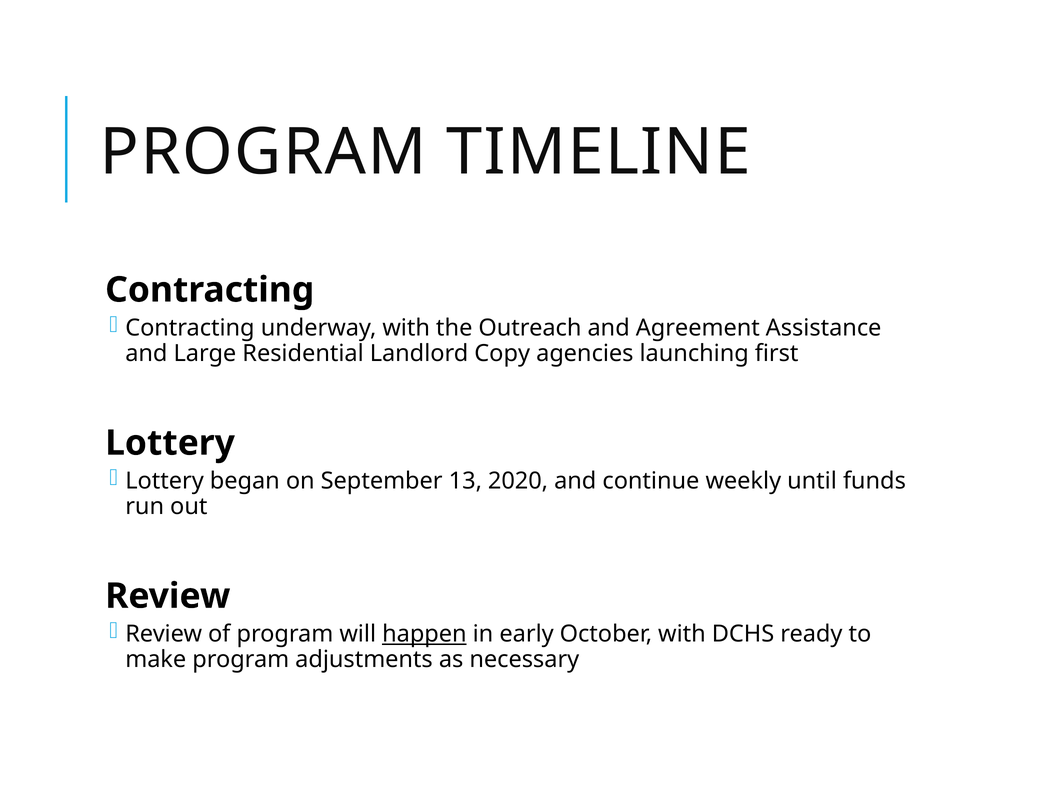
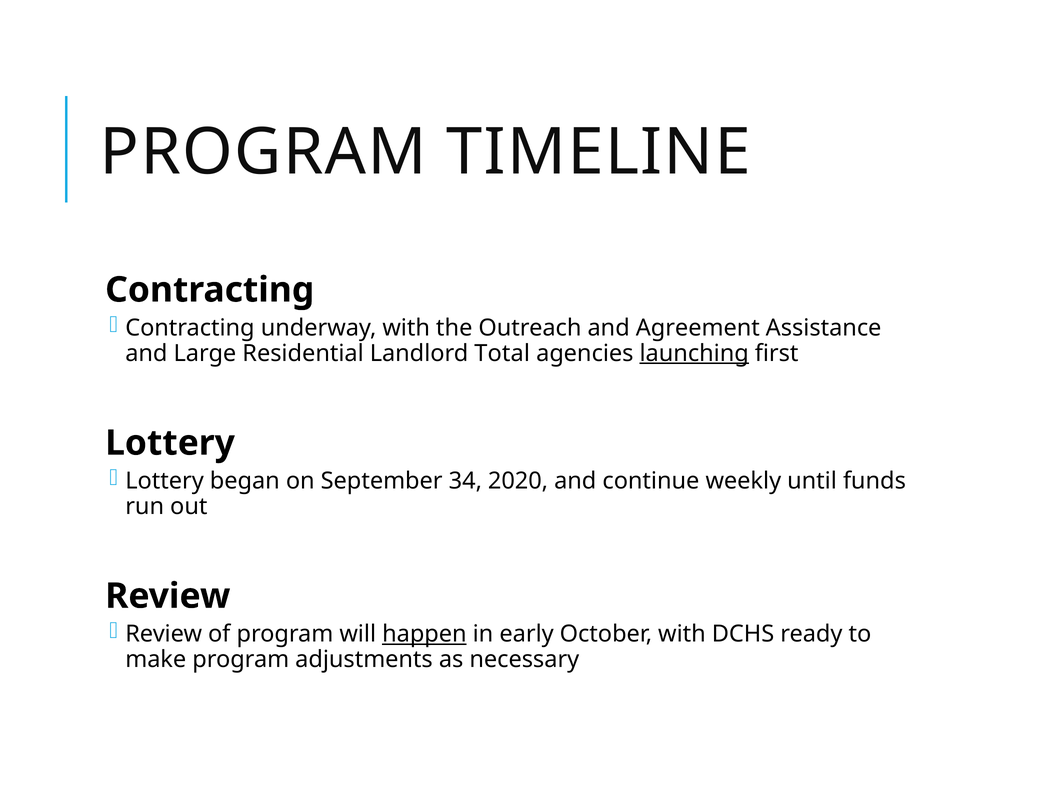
Copy: Copy -> Total
launching underline: none -> present
13: 13 -> 34
